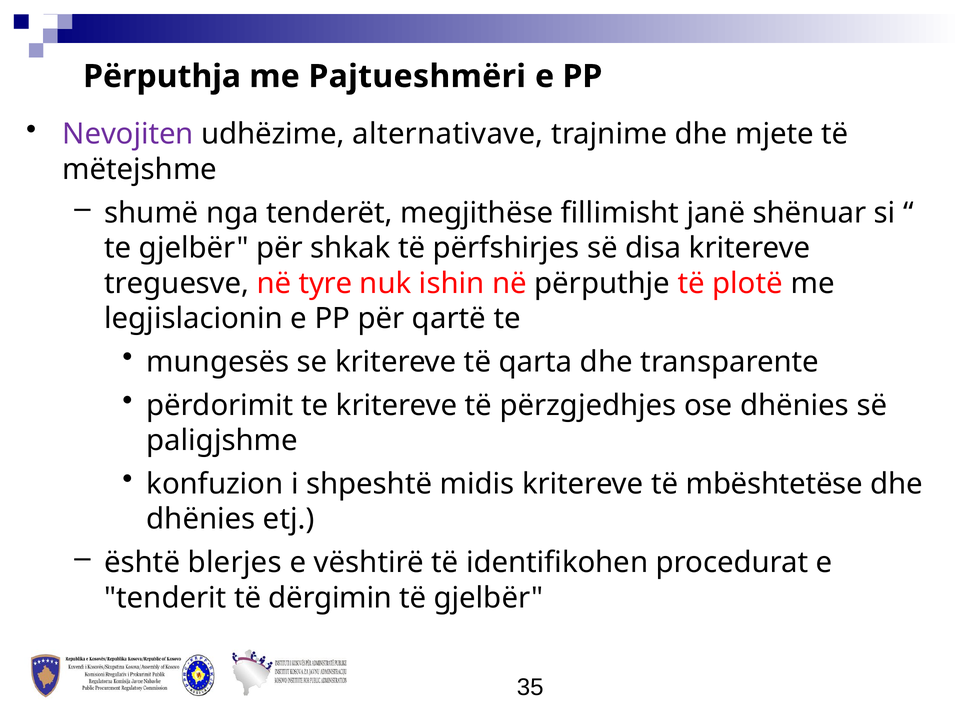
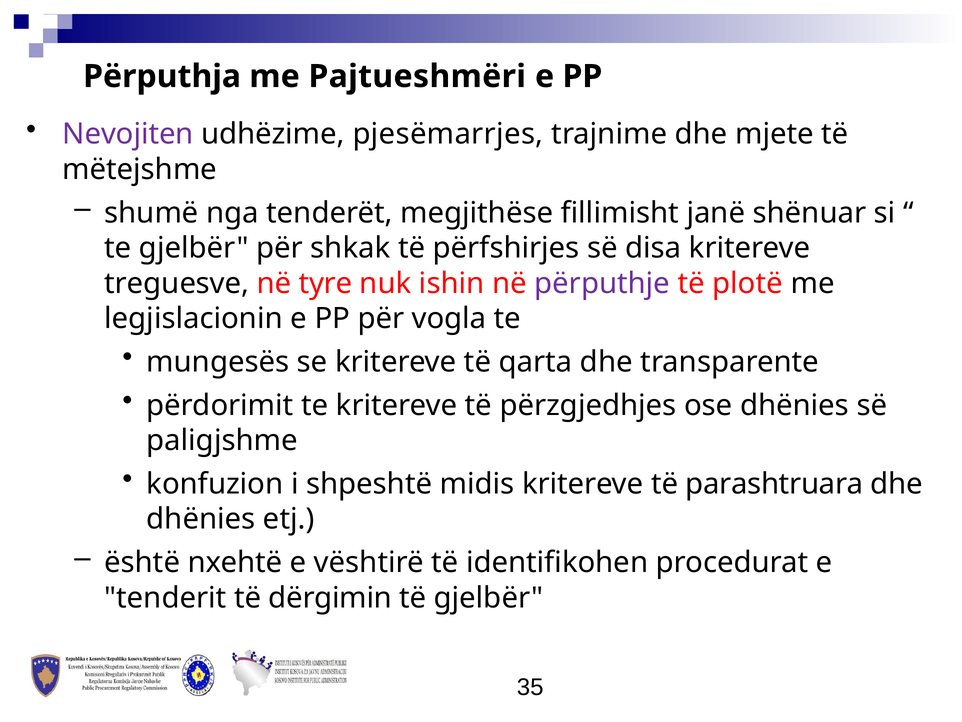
alternativave: alternativave -> pjesëmarrjes
përputhje colour: black -> purple
qartë: qartë -> vogla
mbështetëse: mbështetëse -> parashtruara
blerjes: blerjes -> nxehtë
